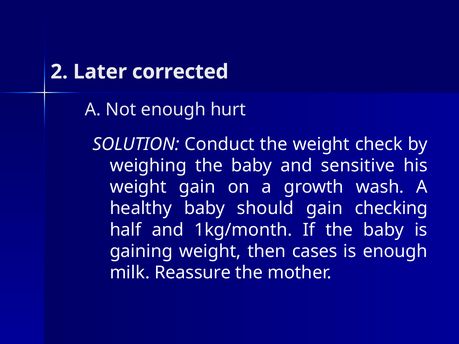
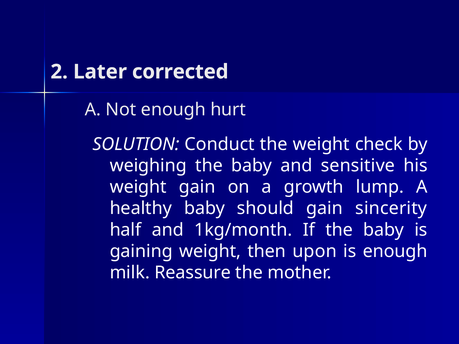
wash: wash -> lump
checking: checking -> sincerity
cases: cases -> upon
